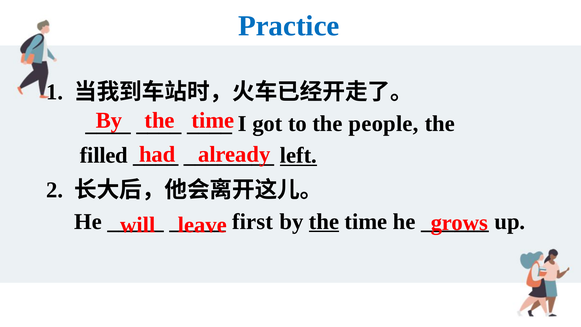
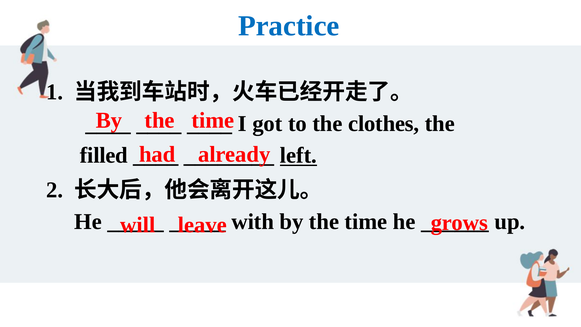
people: people -> clothes
first: first -> with
the at (324, 221) underline: present -> none
